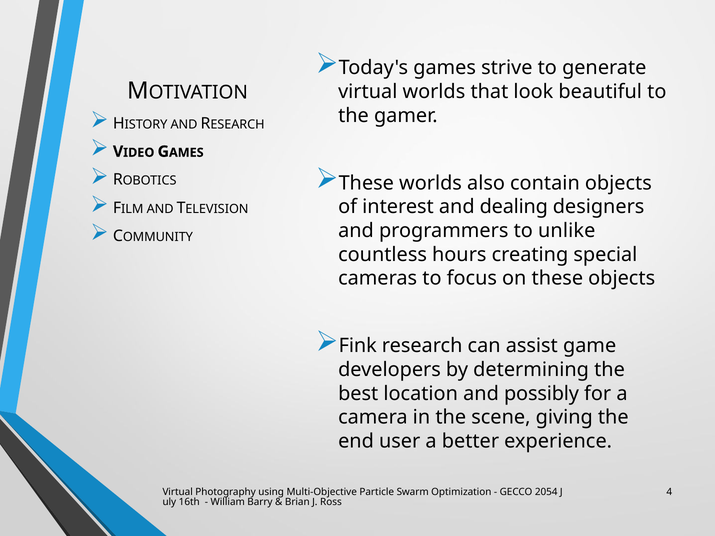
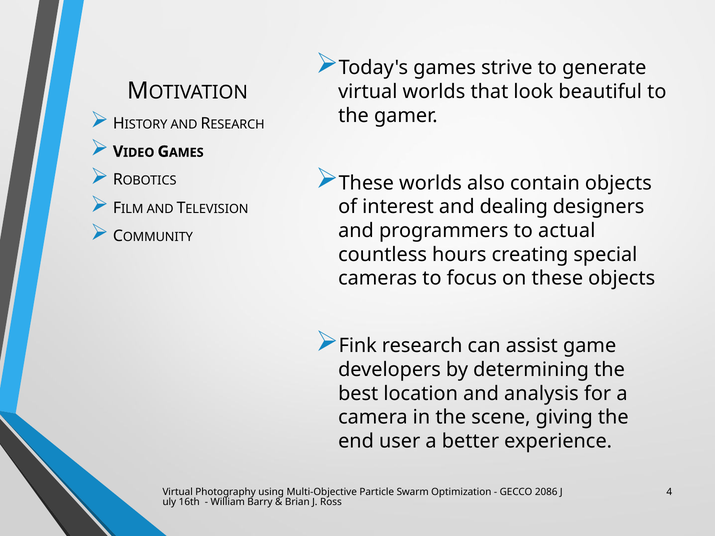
unlike: unlike -> actual
possibly: possibly -> analysis
2054: 2054 -> 2086
